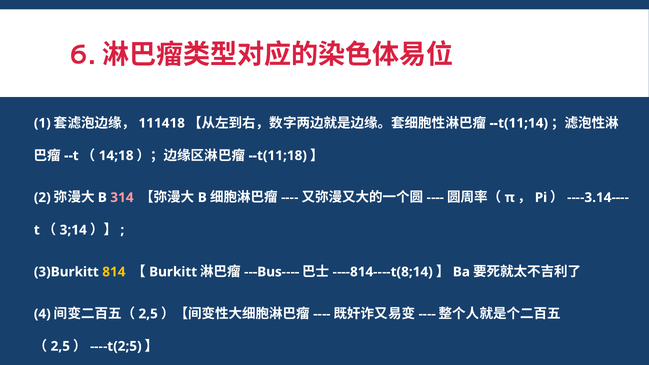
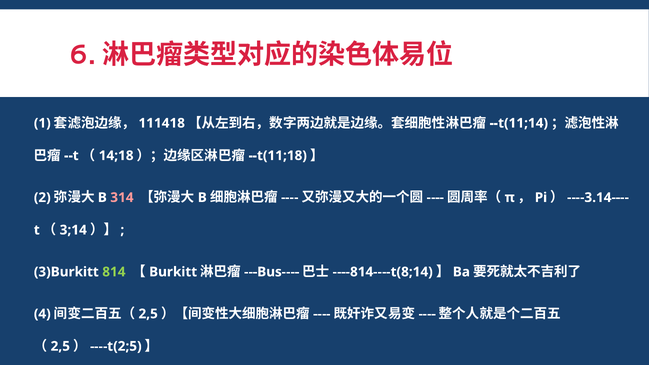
814 colour: yellow -> light green
